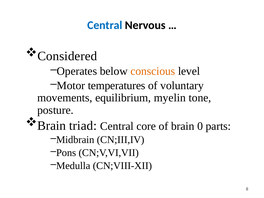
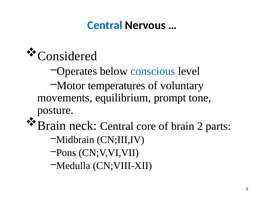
conscious colour: orange -> blue
myelin: myelin -> prompt
triad: triad -> neck
0: 0 -> 2
